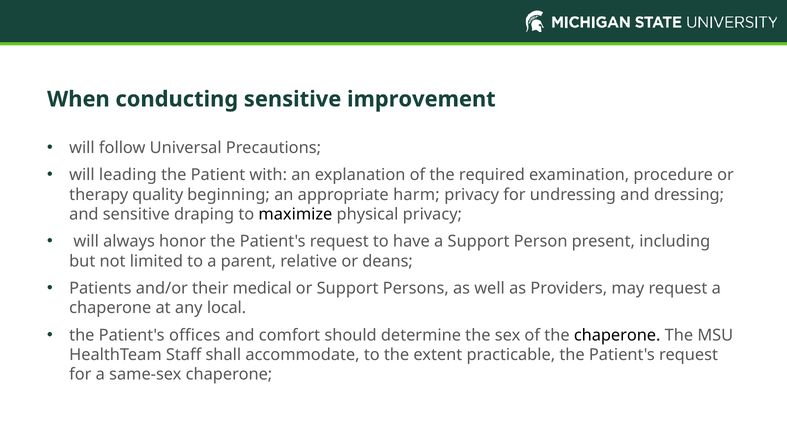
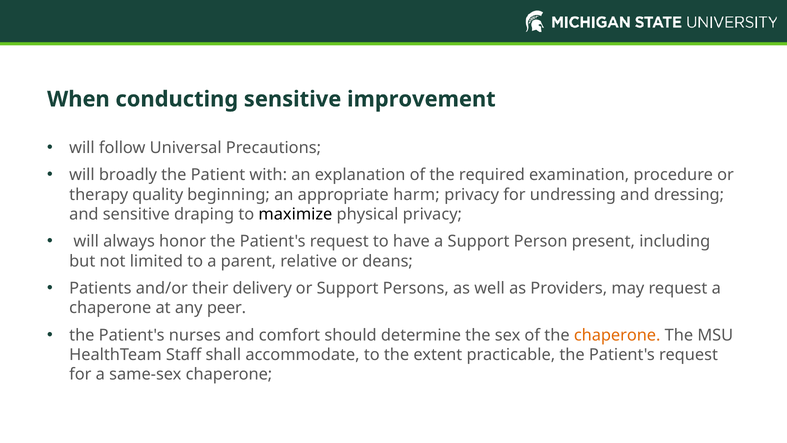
leading: leading -> broadly
medical: medical -> delivery
local: local -> peer
offices: offices -> nurses
chaperone at (617, 335) colour: black -> orange
